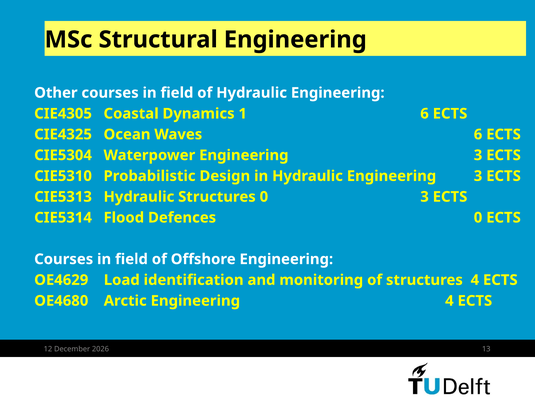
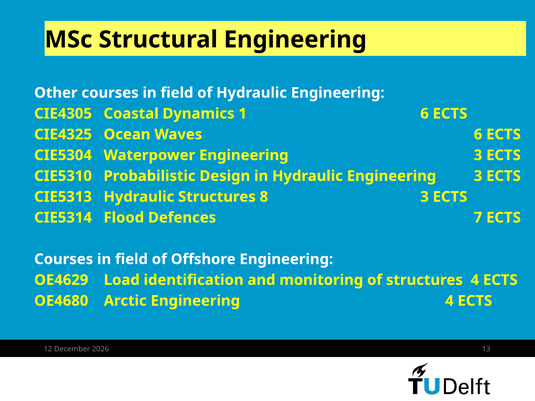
Structures 0: 0 -> 8
Defences 0: 0 -> 7
